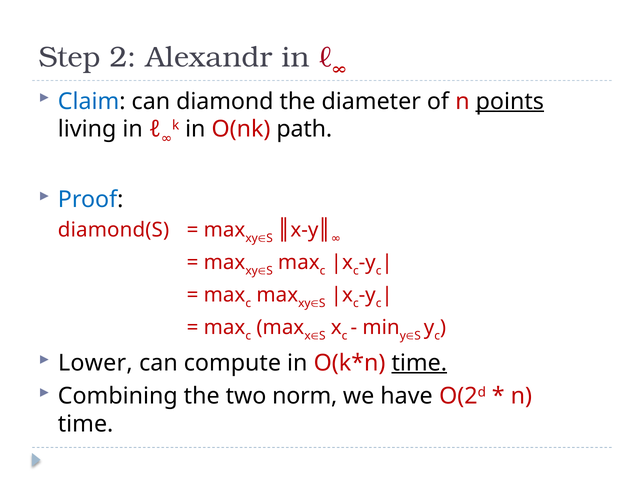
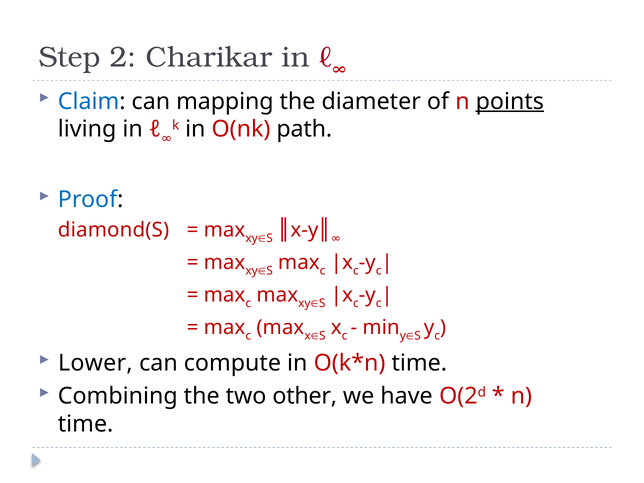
Alexandr: Alexandr -> Charikar
diamond: diamond -> mapping
time at (419, 363) underline: present -> none
norm: norm -> other
